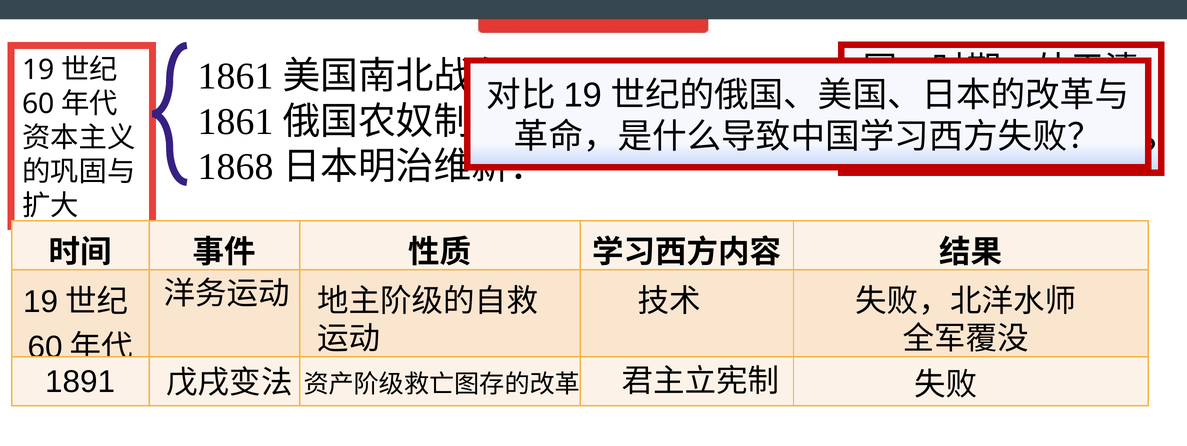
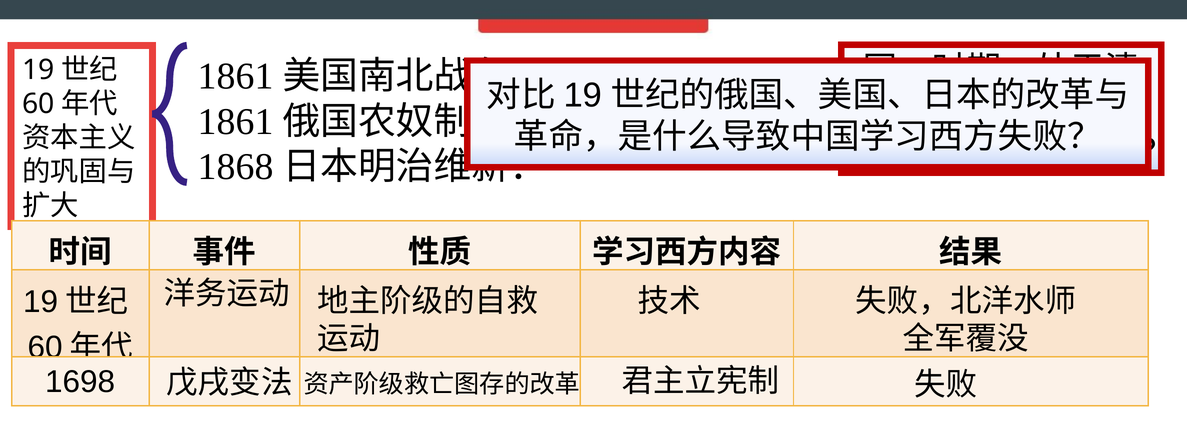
1891: 1891 -> 1698
